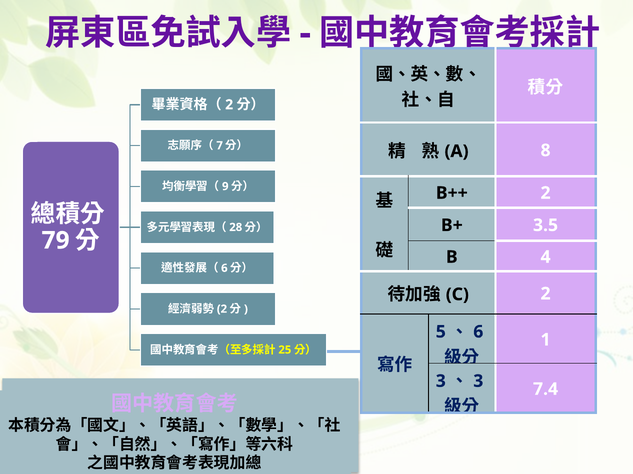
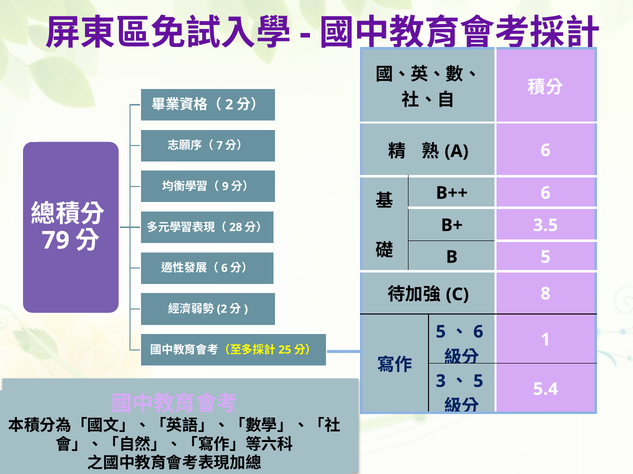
8 at (546, 151): 8 -> 6
B++ 2: 2 -> 6
B 4: 4 -> 5
2 at (546, 294): 2 -> 8
3 at (478, 382): 3 -> 5
7.4: 7.4 -> 5.4
